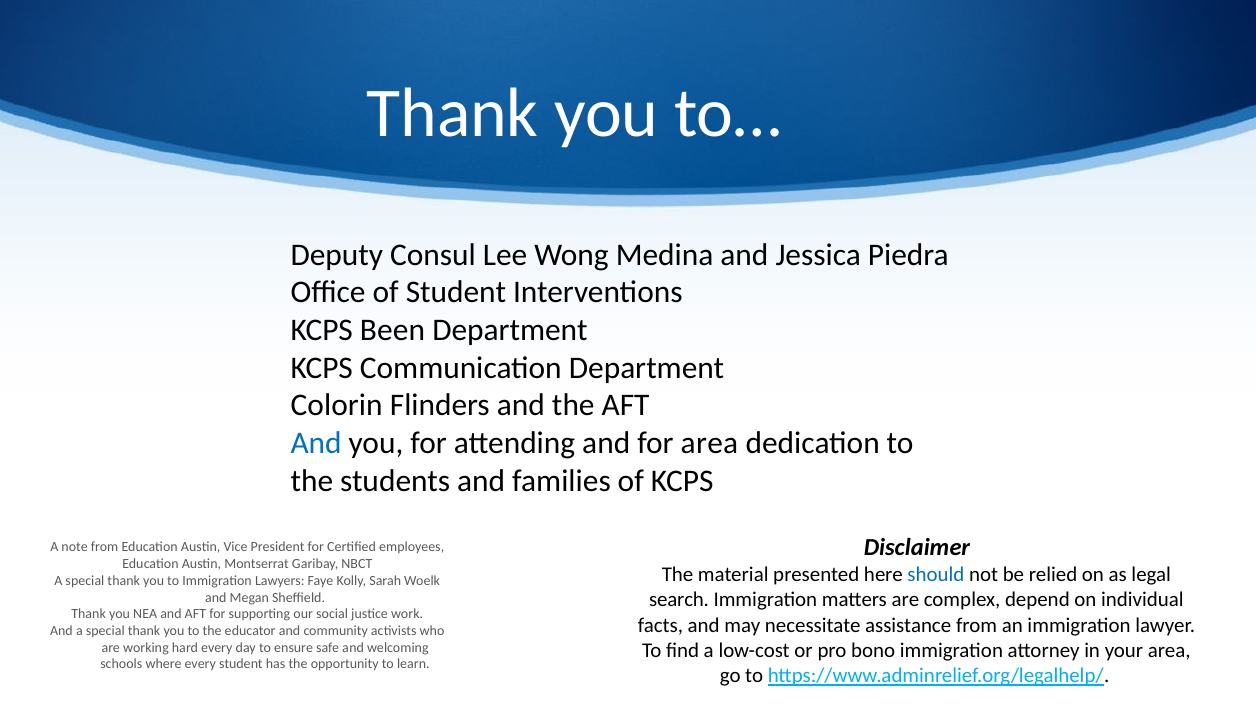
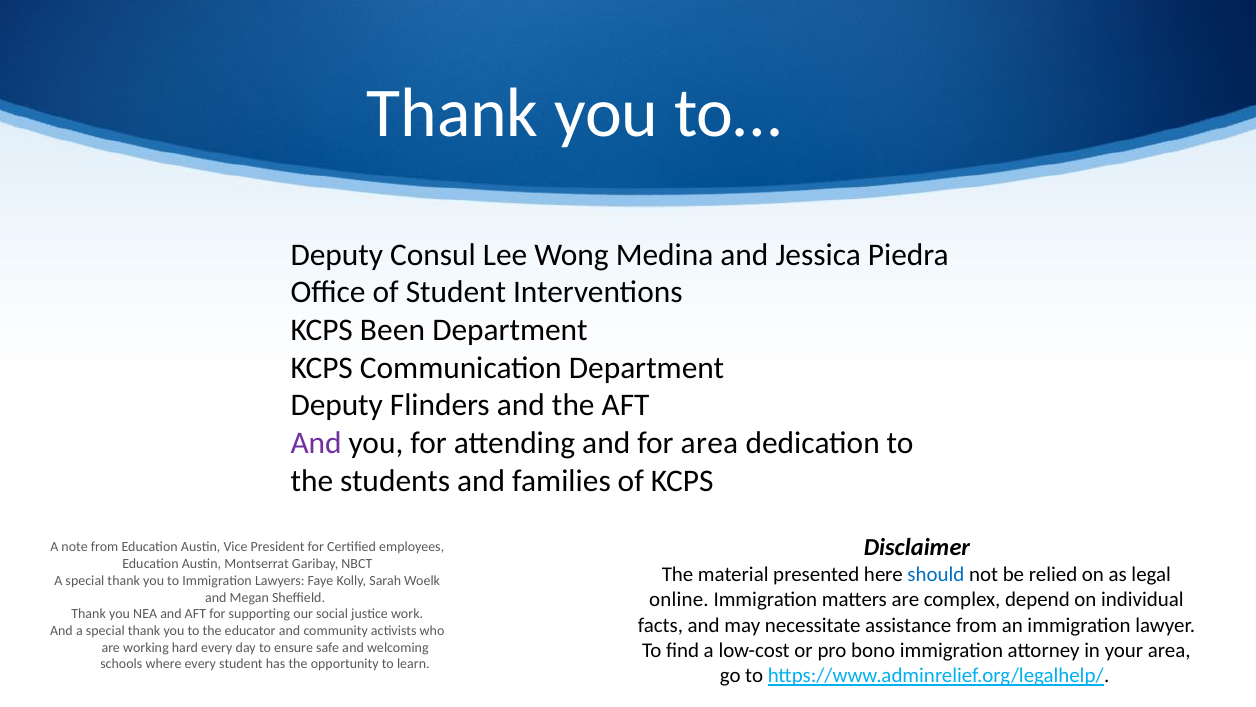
Colorin at (337, 405): Colorin -> Deputy
And at (316, 443) colour: blue -> purple
search: search -> online
